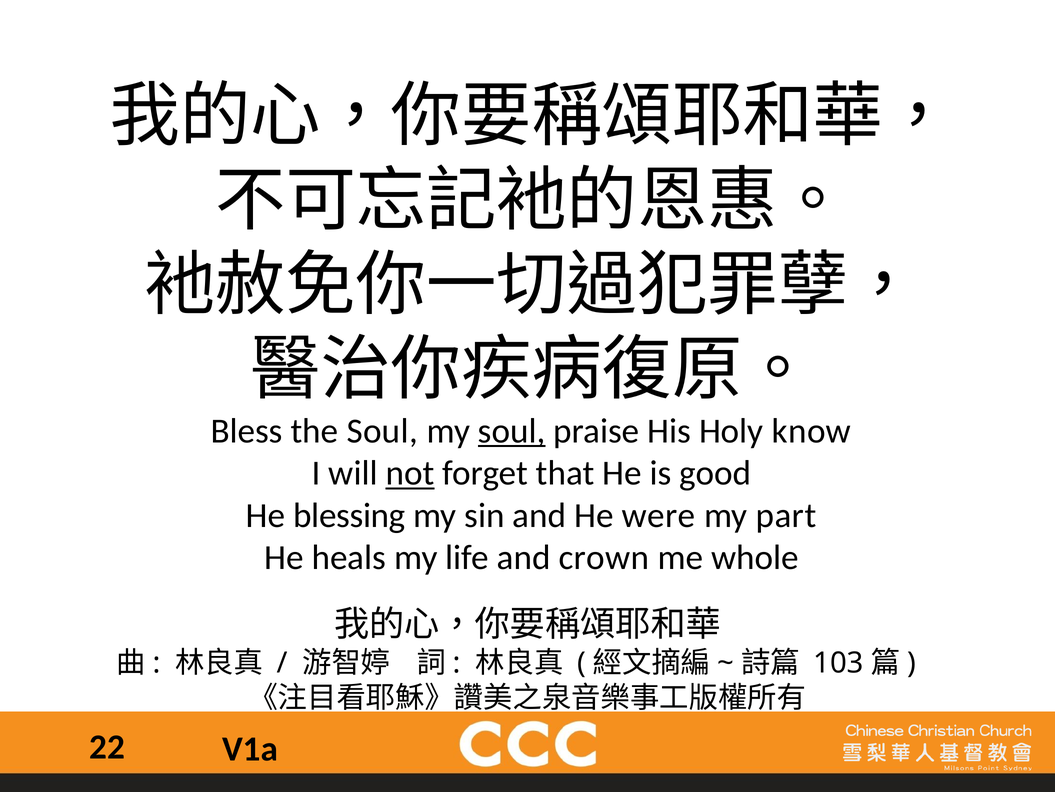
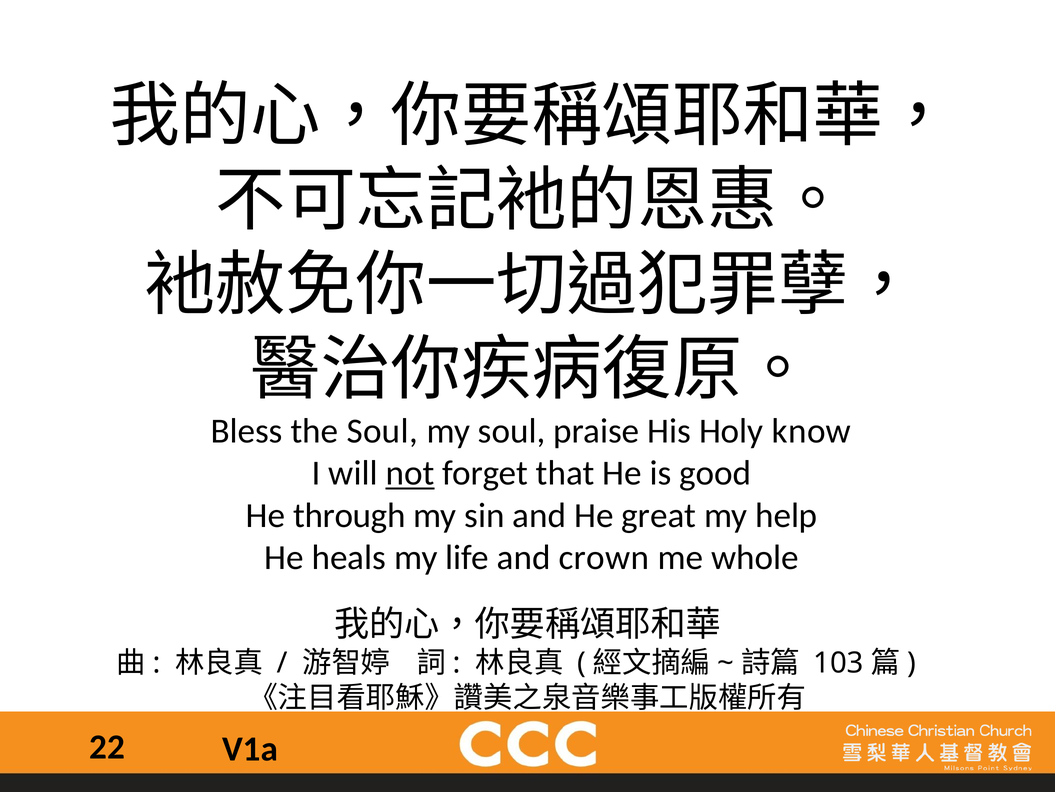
soul at (512, 431) underline: present -> none
blessing: blessing -> through
were: were -> great
part: part -> help
